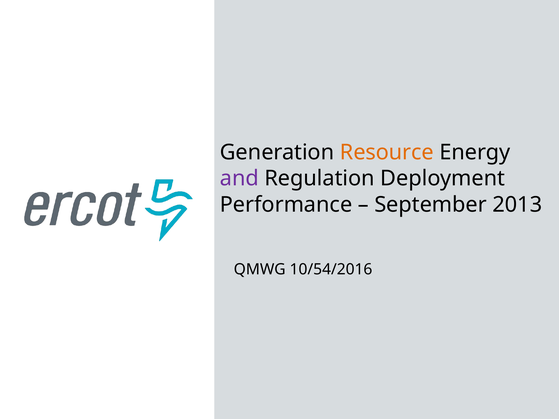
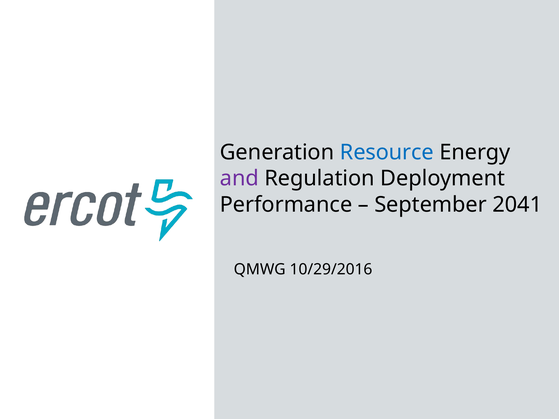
Resource colour: orange -> blue
2013: 2013 -> 2041
10/54/2016: 10/54/2016 -> 10/29/2016
